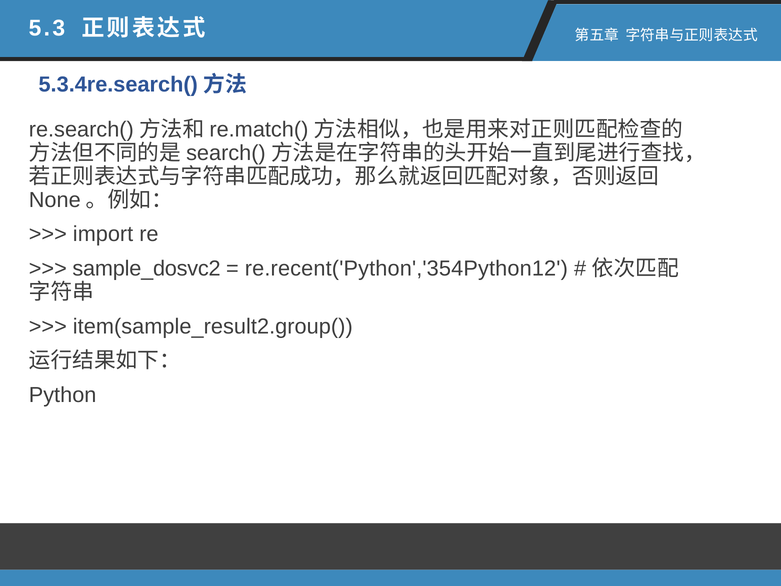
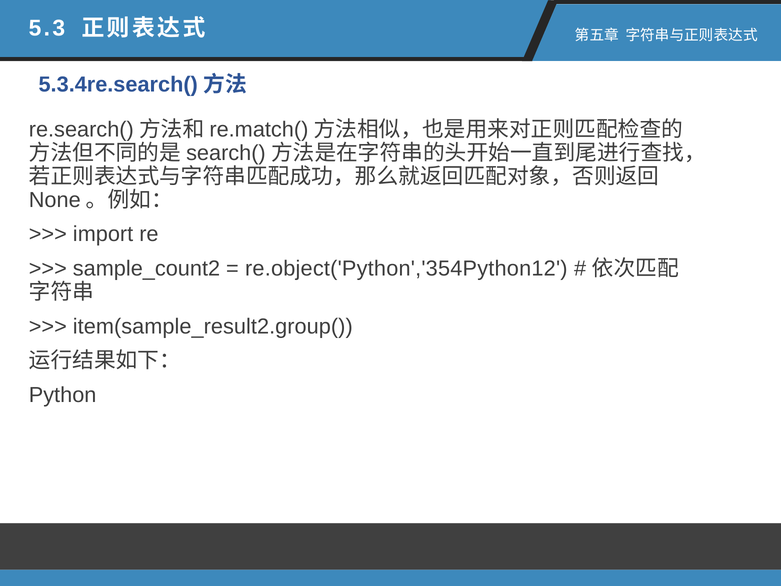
sample_dosvc2: sample_dosvc2 -> sample_count2
re.recent('Python','354Python12: re.recent('Python','354Python12 -> re.object('Python','354Python12
